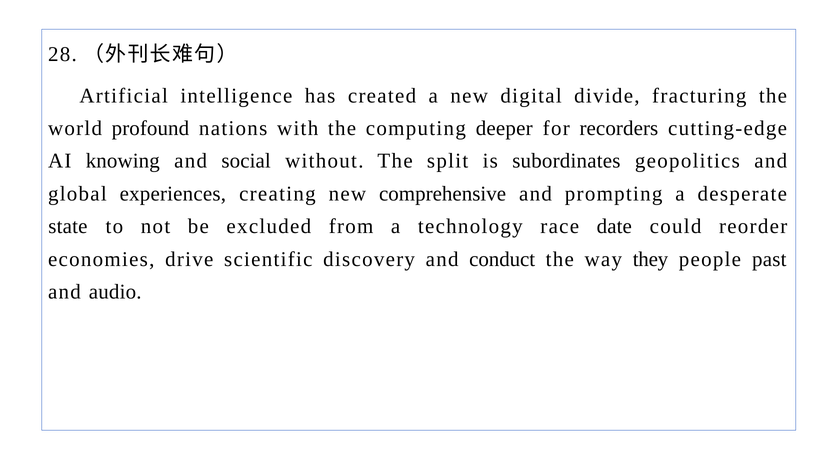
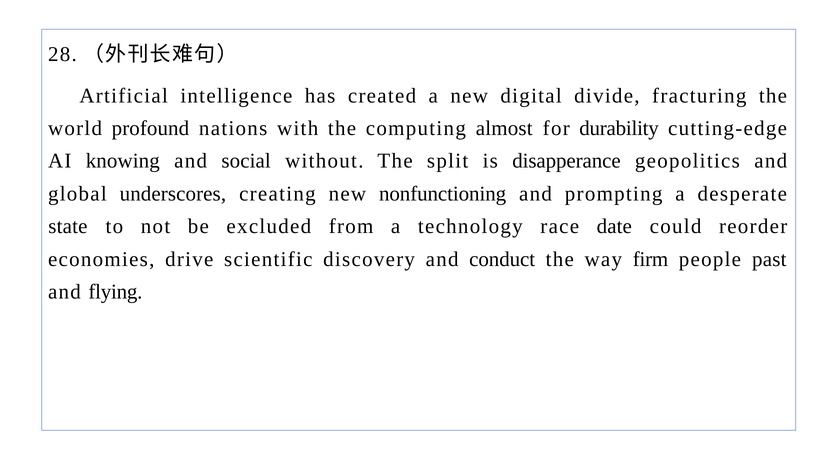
deeper: deeper -> almost
recorders: recorders -> durability
subordinates: subordinates -> disapperance
experiences: experiences -> underscores
comprehensive: comprehensive -> nonfunctioning
they: they -> firm
audio: audio -> flying
